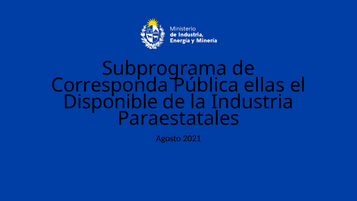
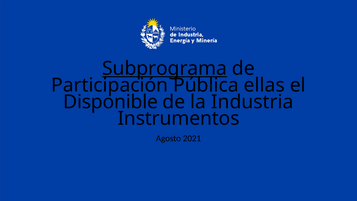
Subprograma underline: none -> present
Corresponda: Corresponda -> Participación
Paraestatales: Paraestatales -> Instrumentos
